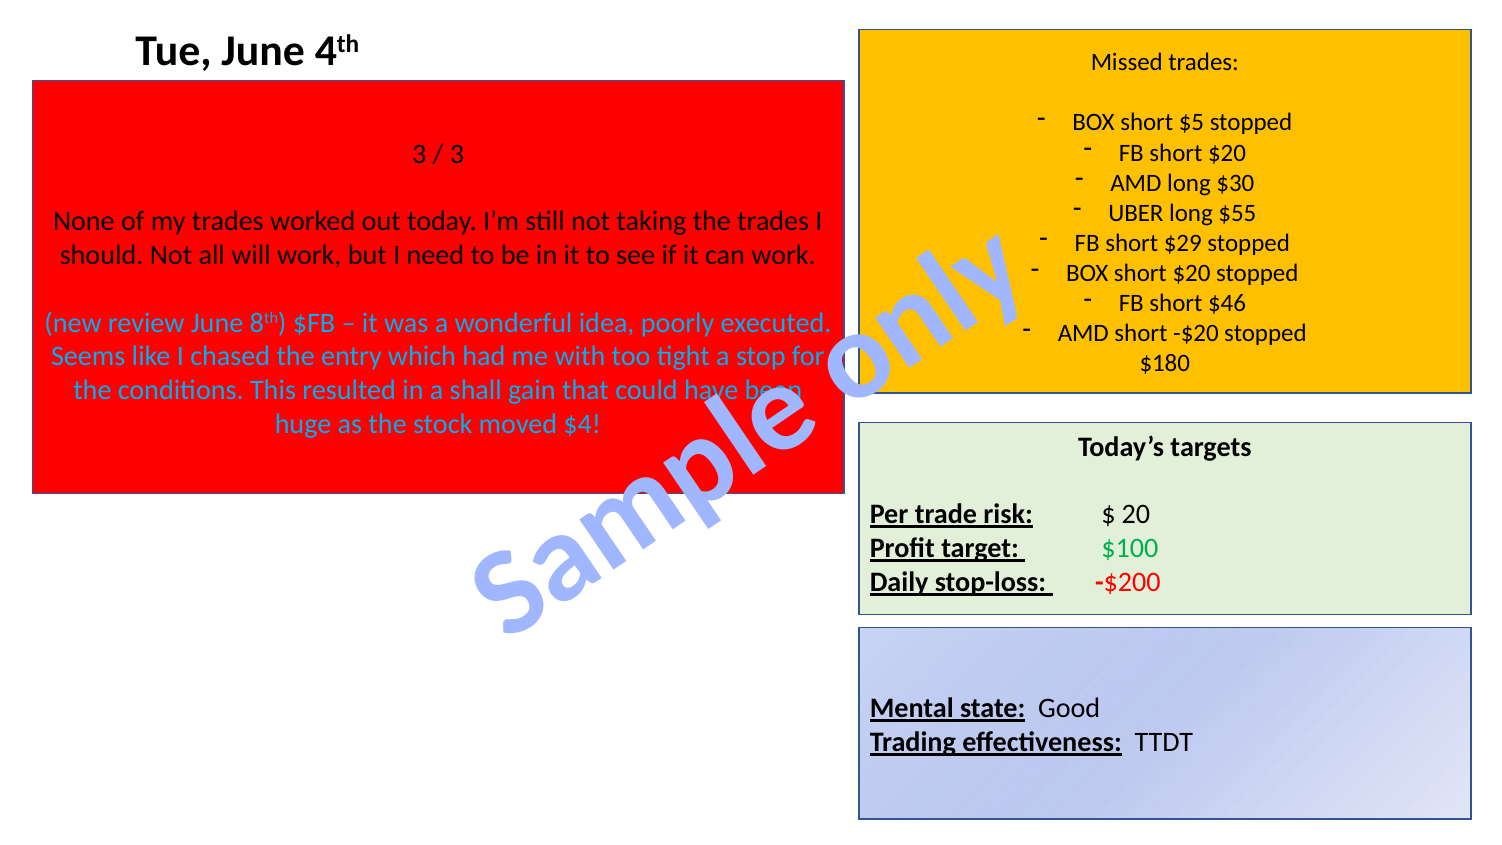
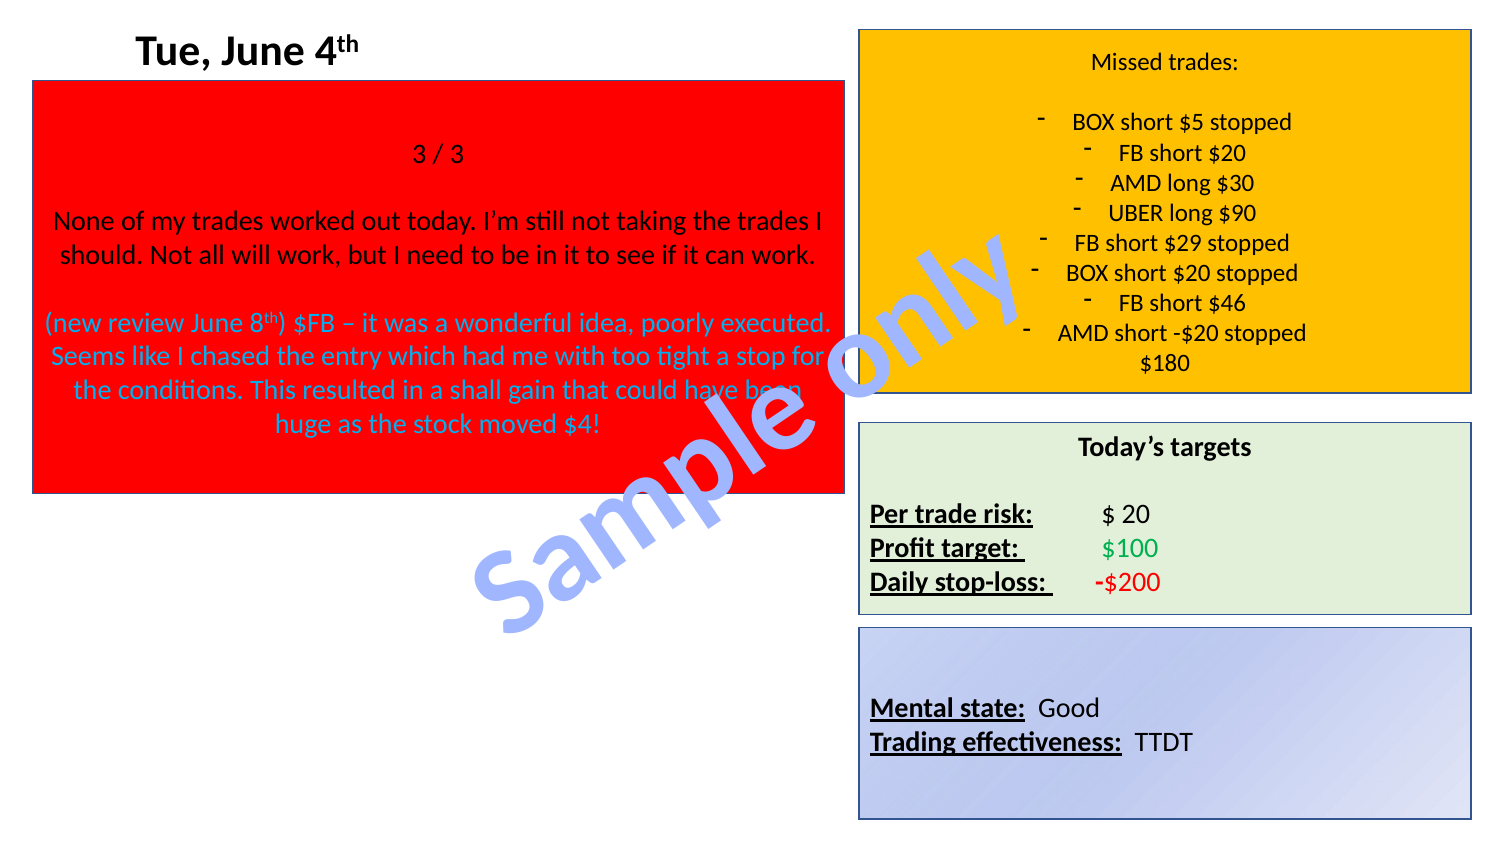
$55: $55 -> $90
